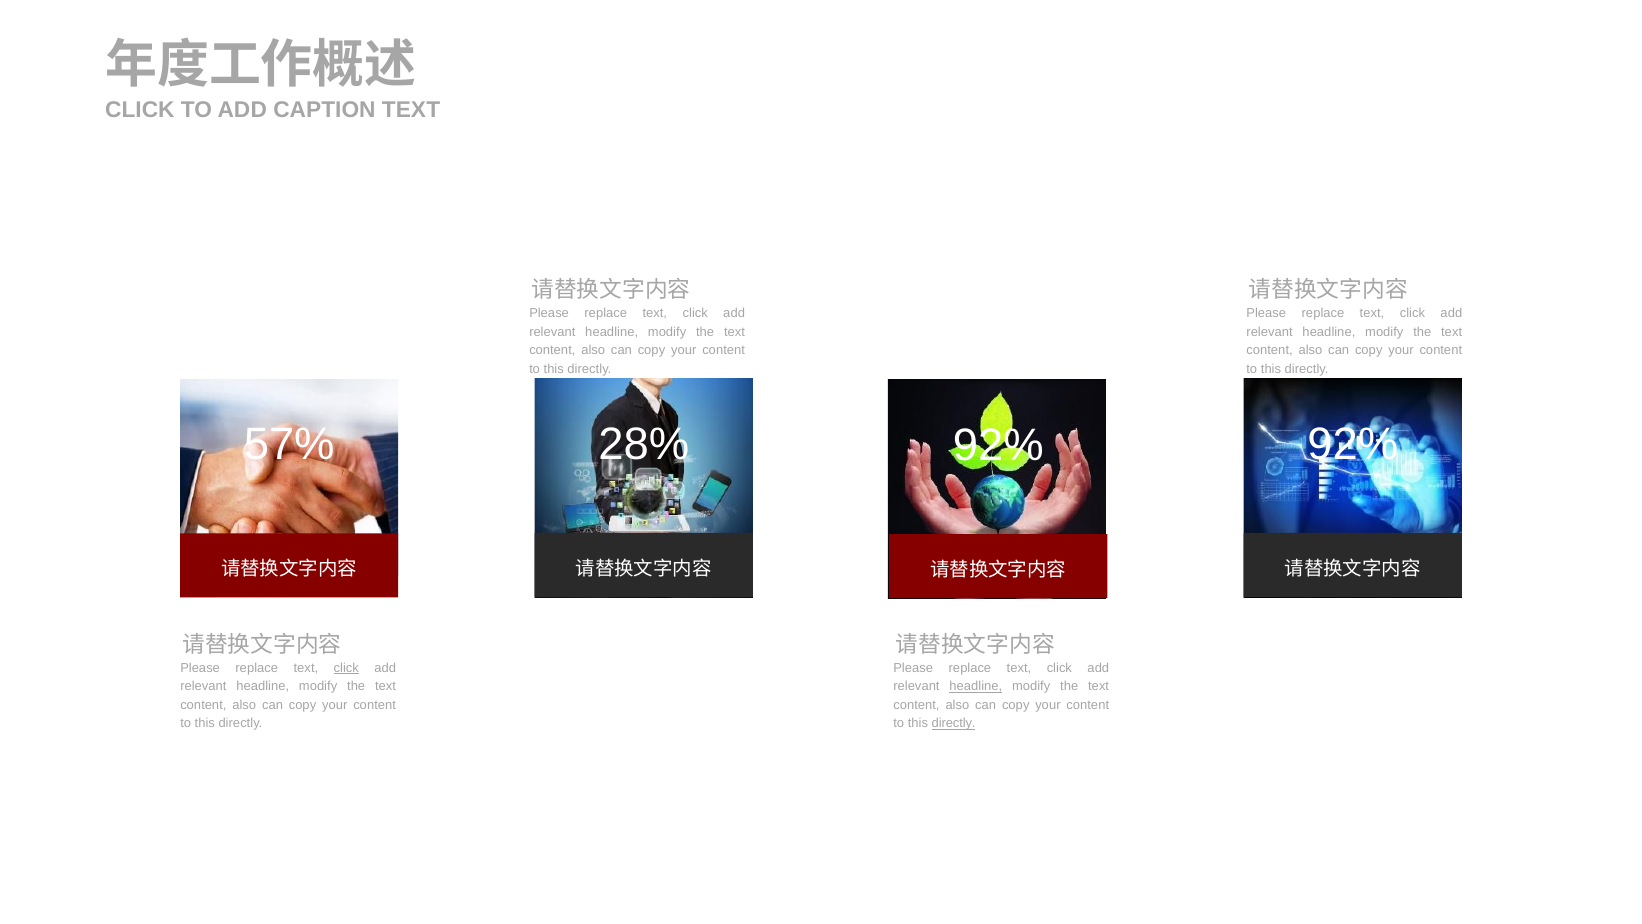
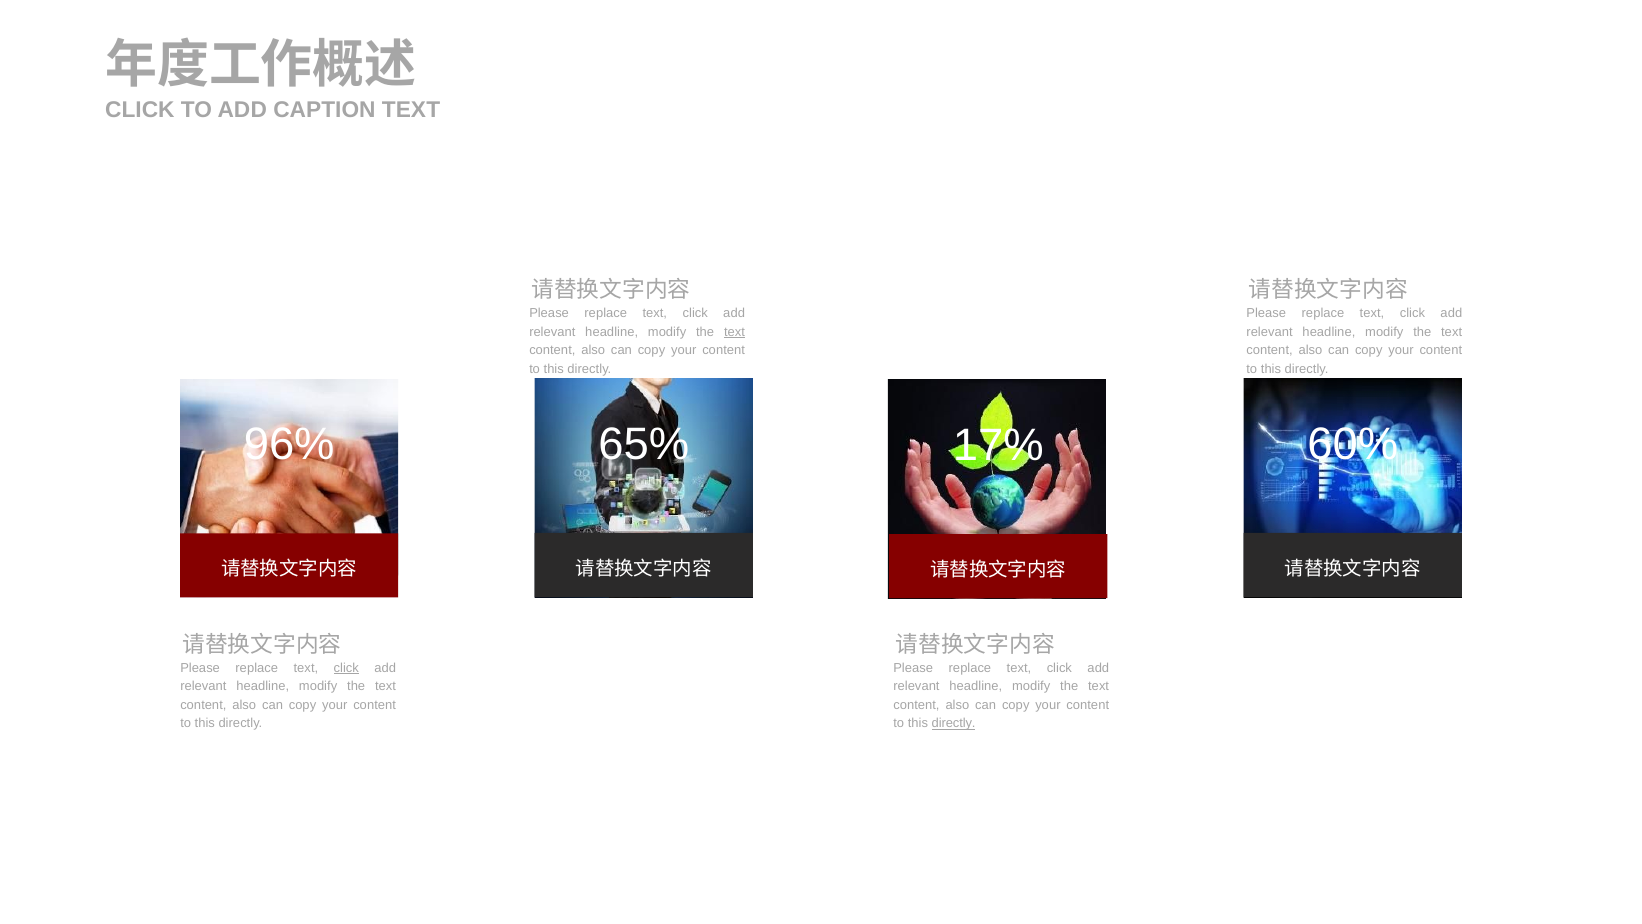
text at (734, 332) underline: none -> present
28%: 28% -> 65%
92% at (1353, 444): 92% -> 60%
57%: 57% -> 96%
92% at (998, 446): 92% -> 17%
headline at (976, 686) underline: present -> none
